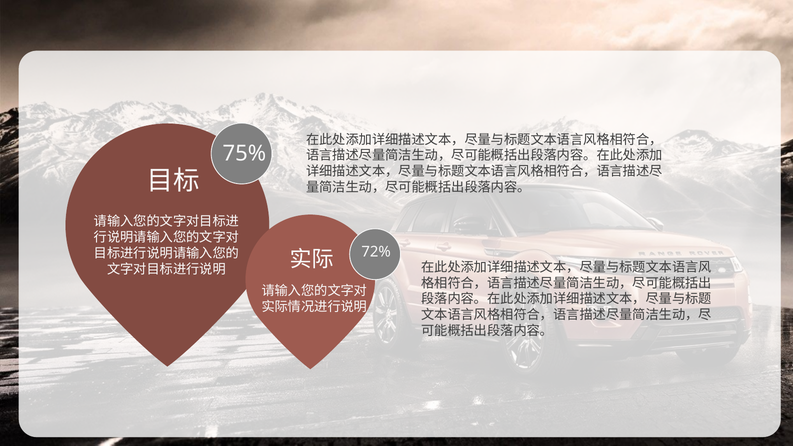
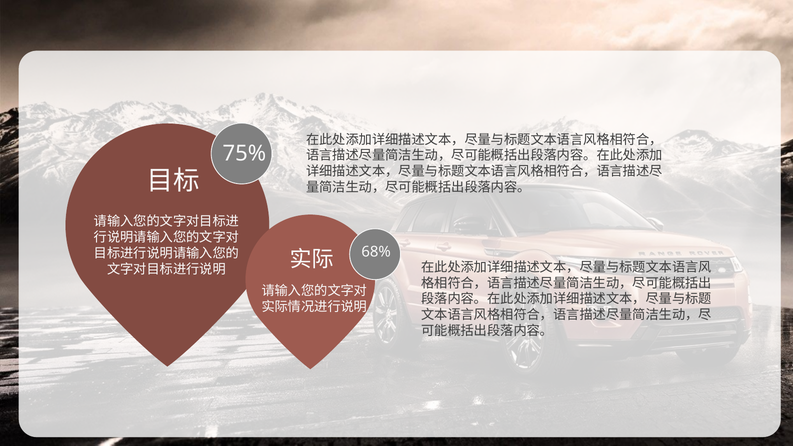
72%: 72% -> 68%
